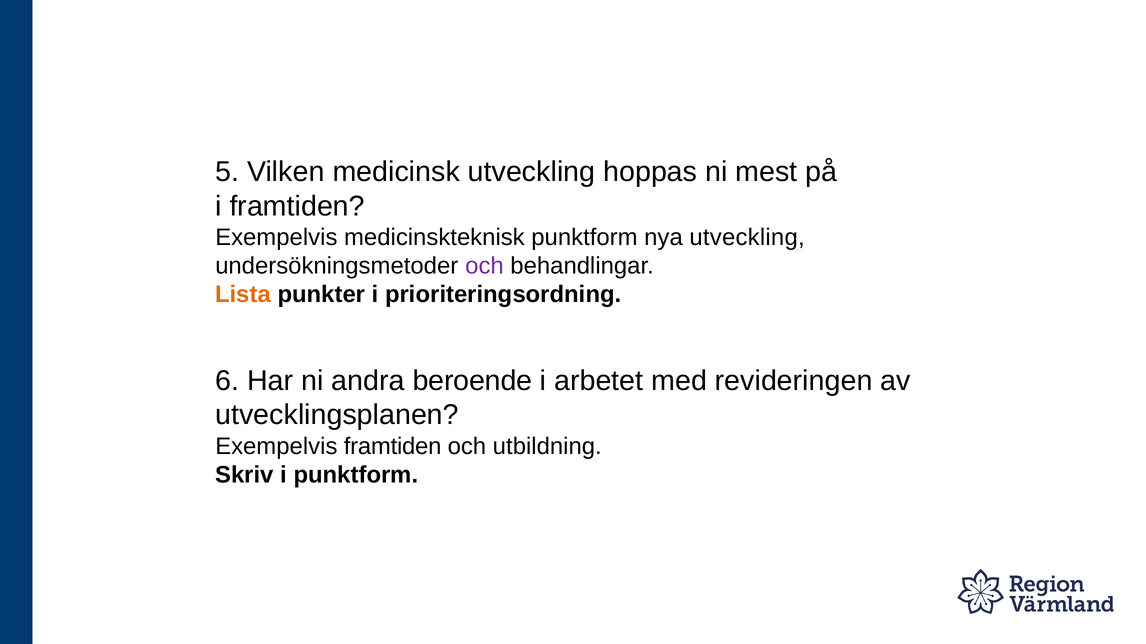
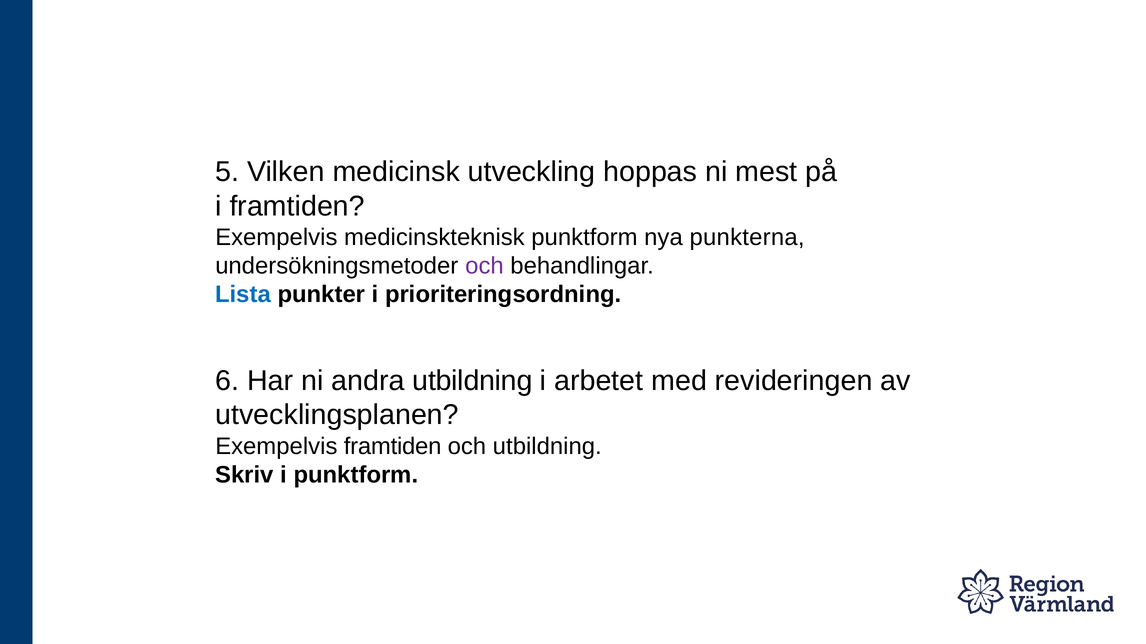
nya utveckling: utveckling -> punkterna
Lista colour: orange -> blue
andra beroende: beroende -> utbildning
